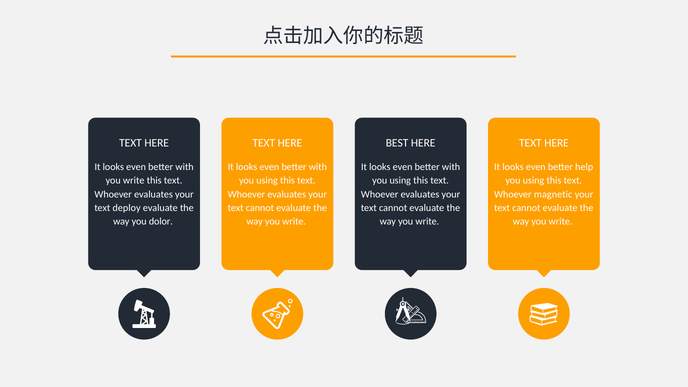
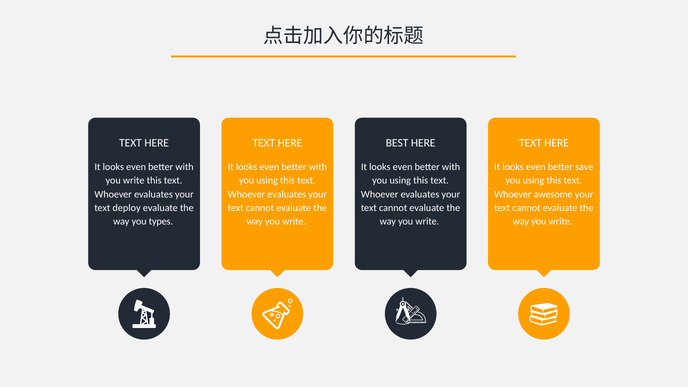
help: help -> save
magnetic: magnetic -> awesome
dolor: dolor -> types
